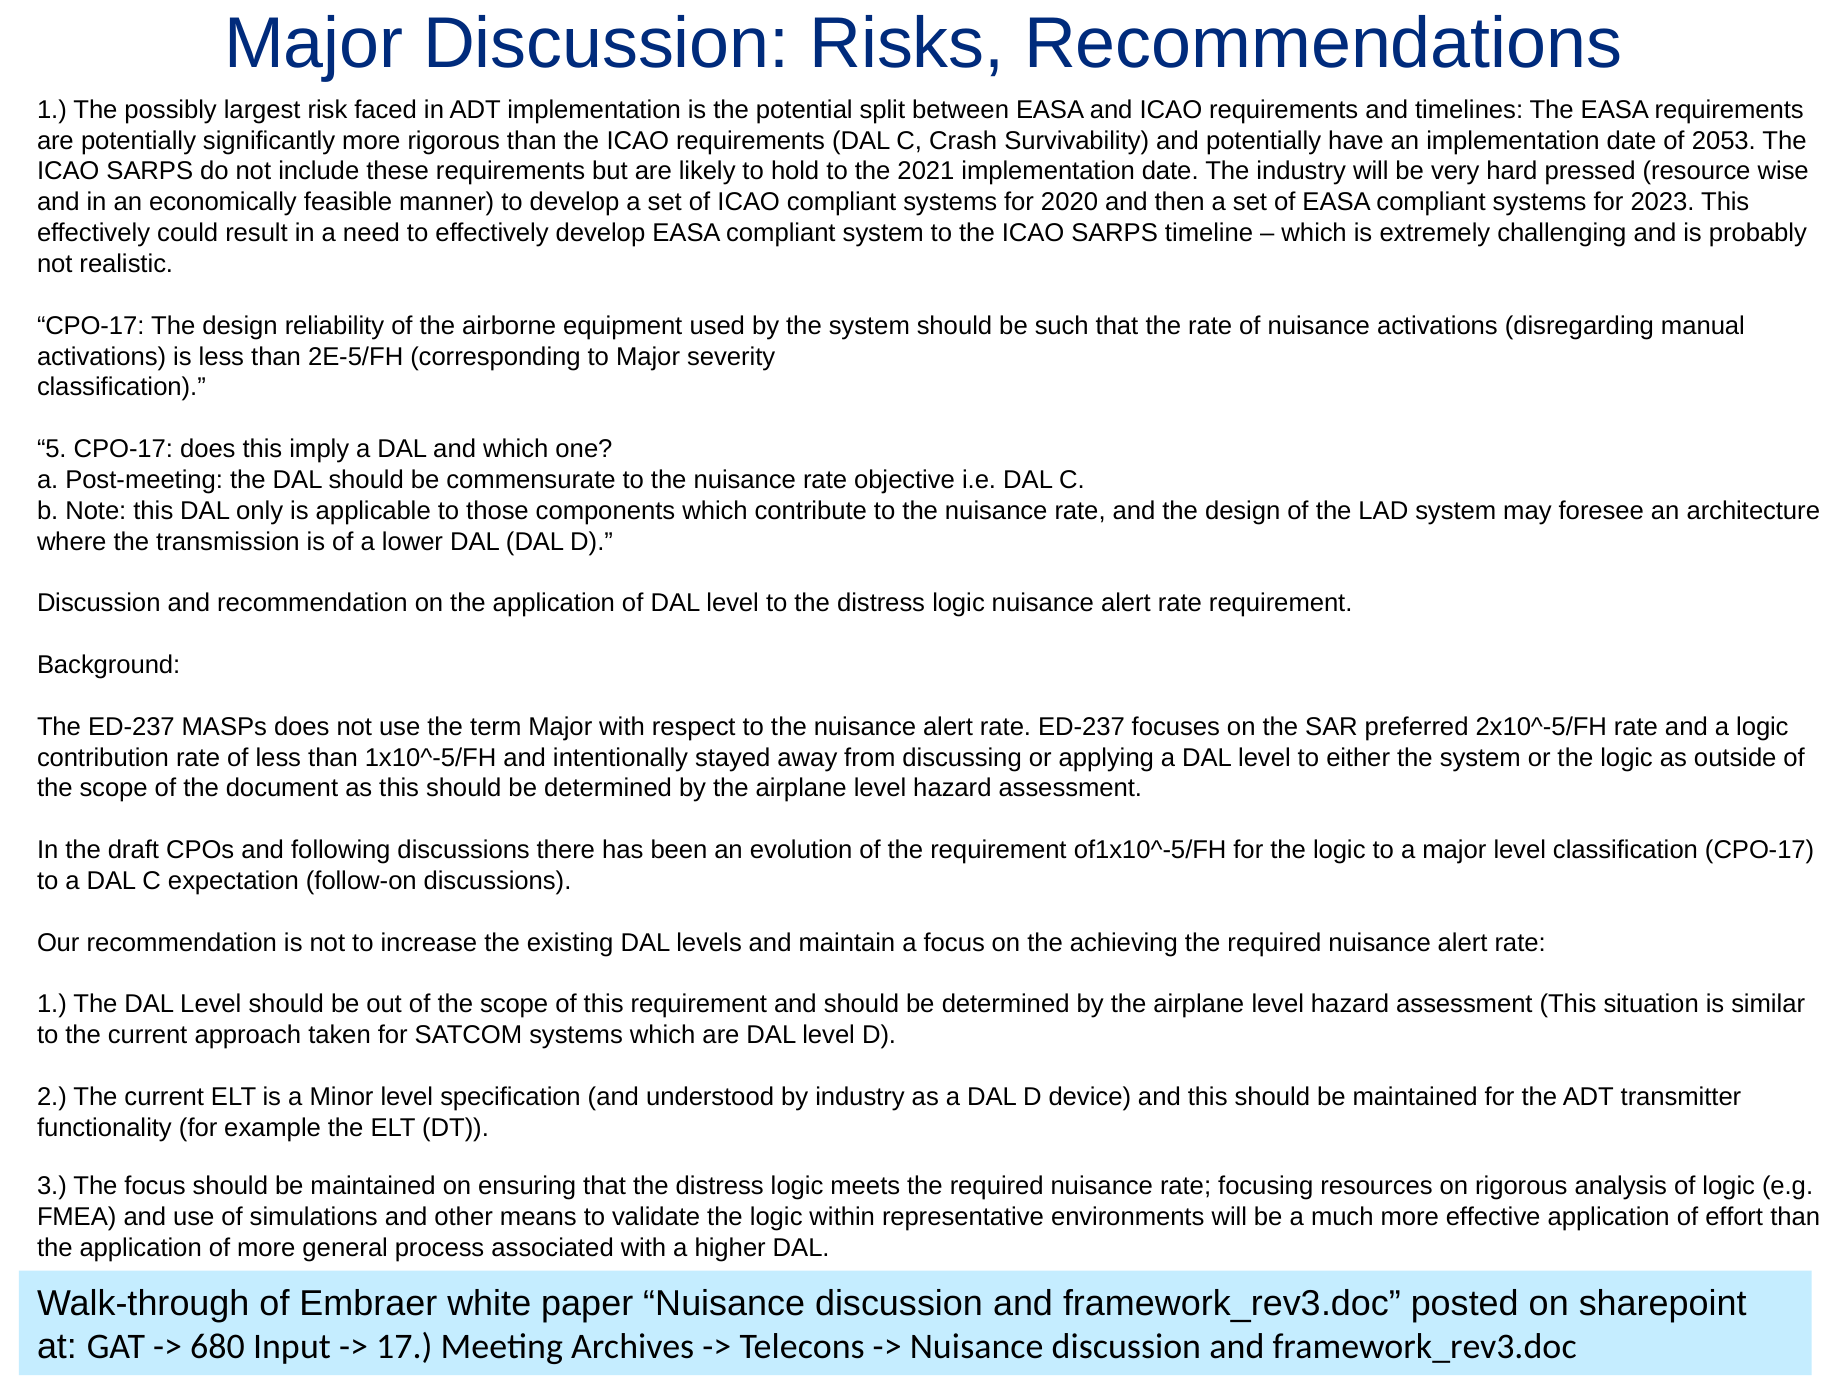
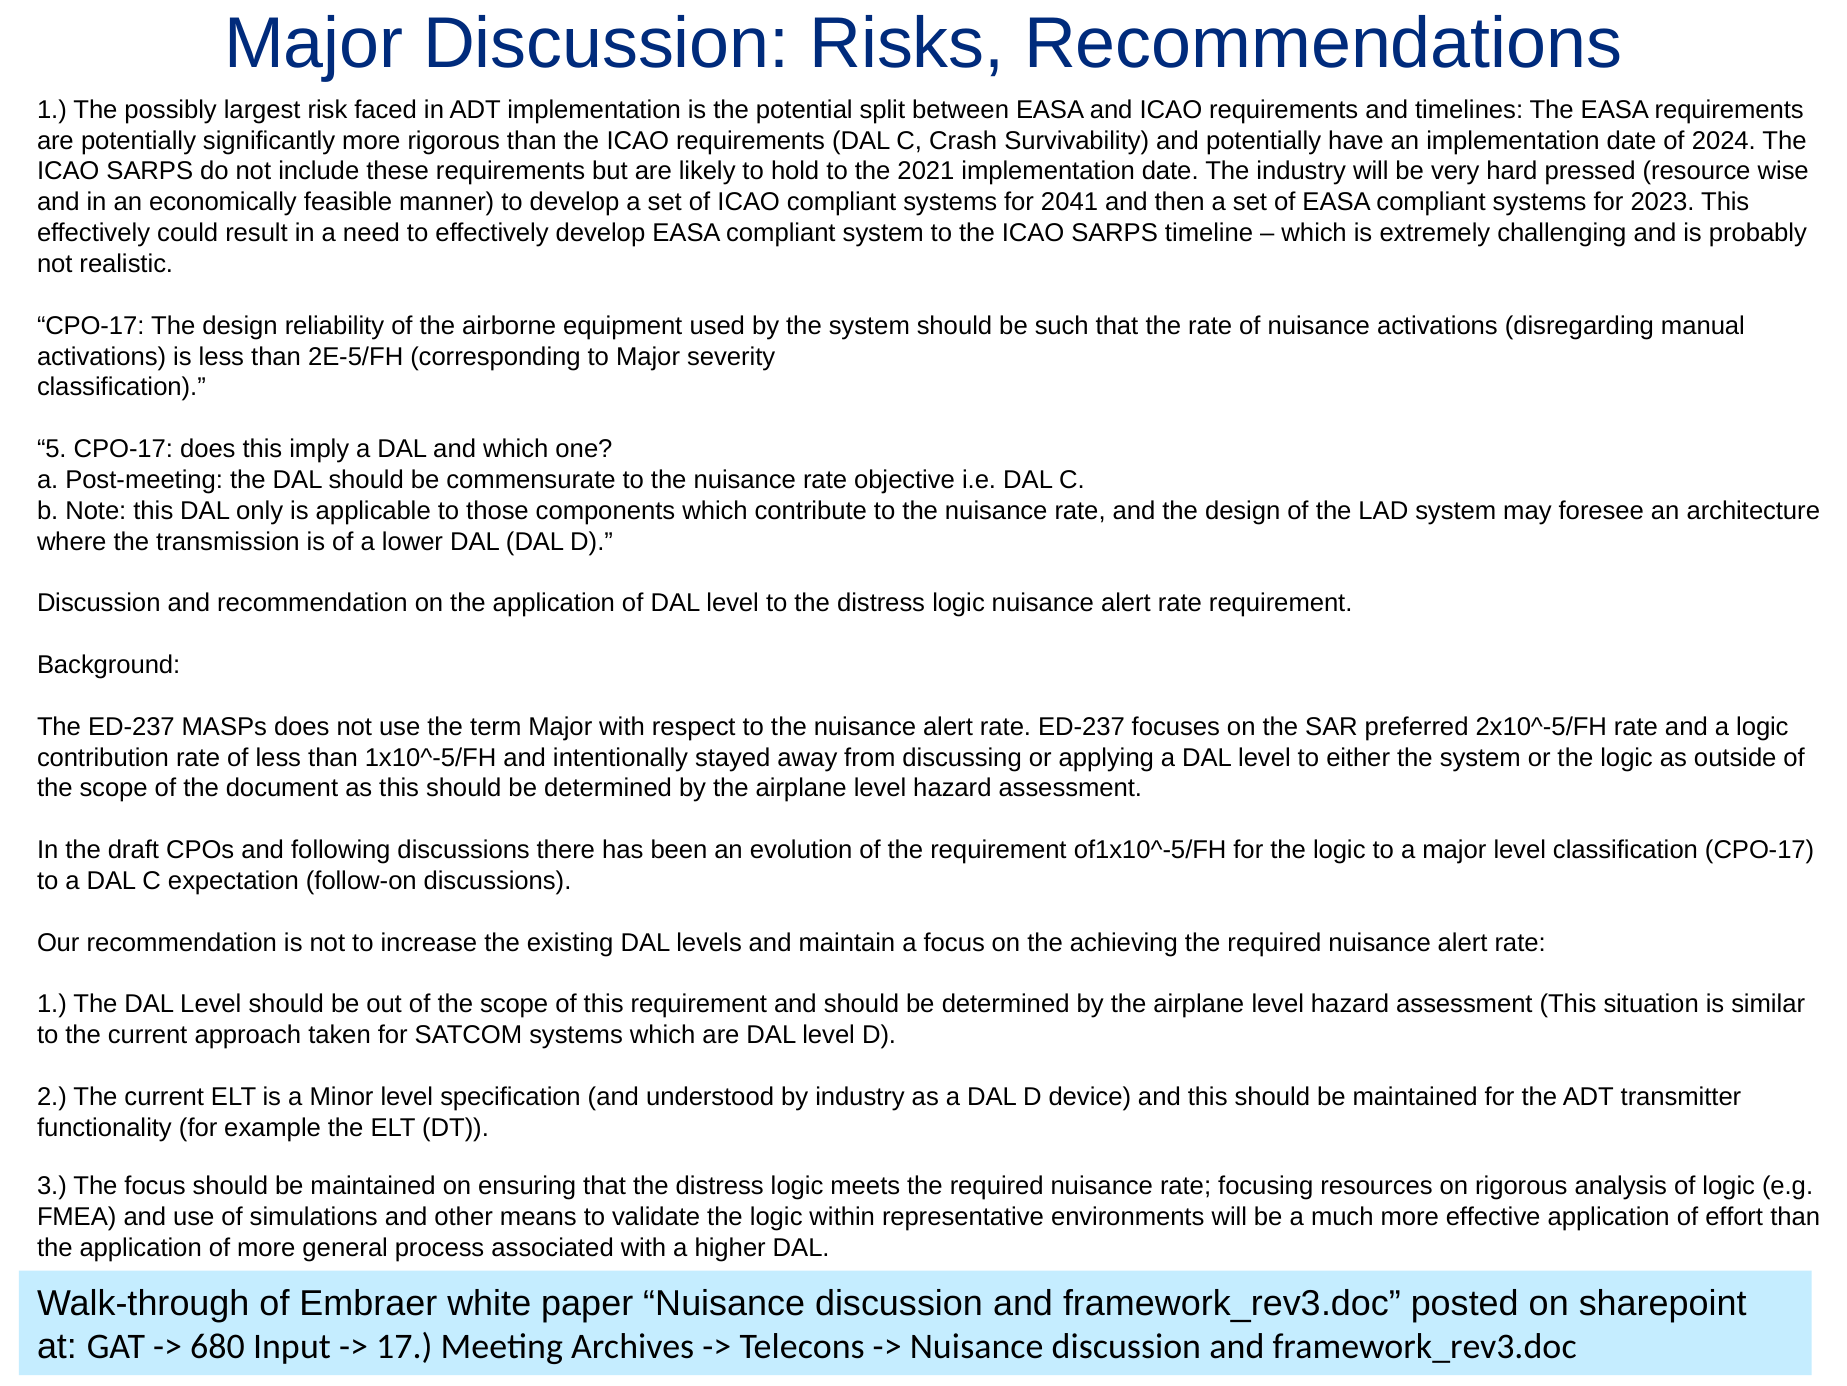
2053: 2053 -> 2024
2020: 2020 -> 2041
